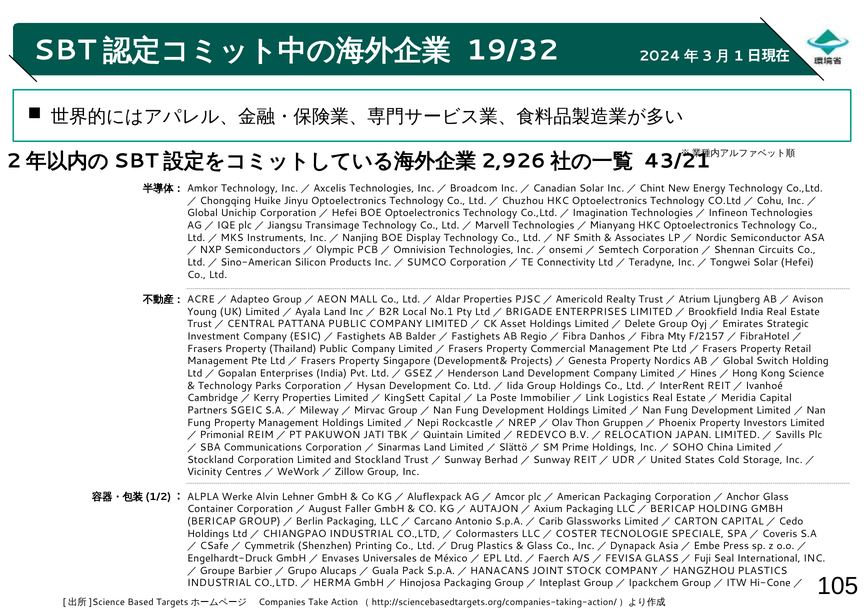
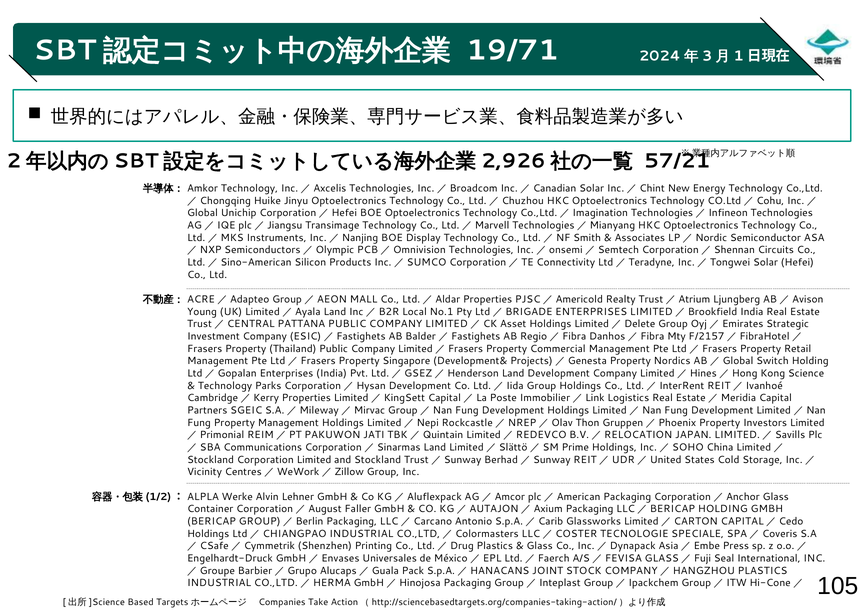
19/32: 19/32 -> 19/71
43/21: 43/21 -> 57/21
